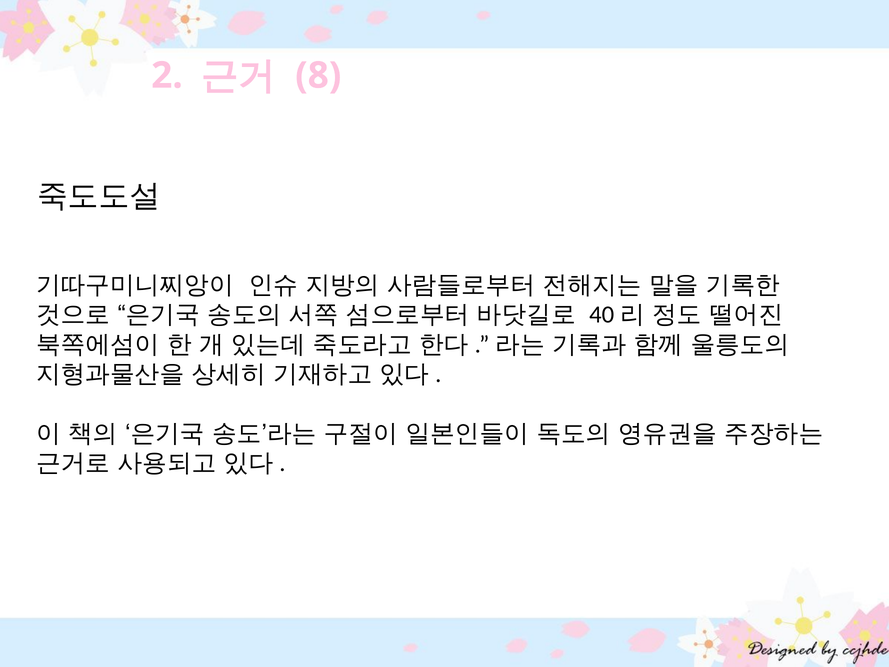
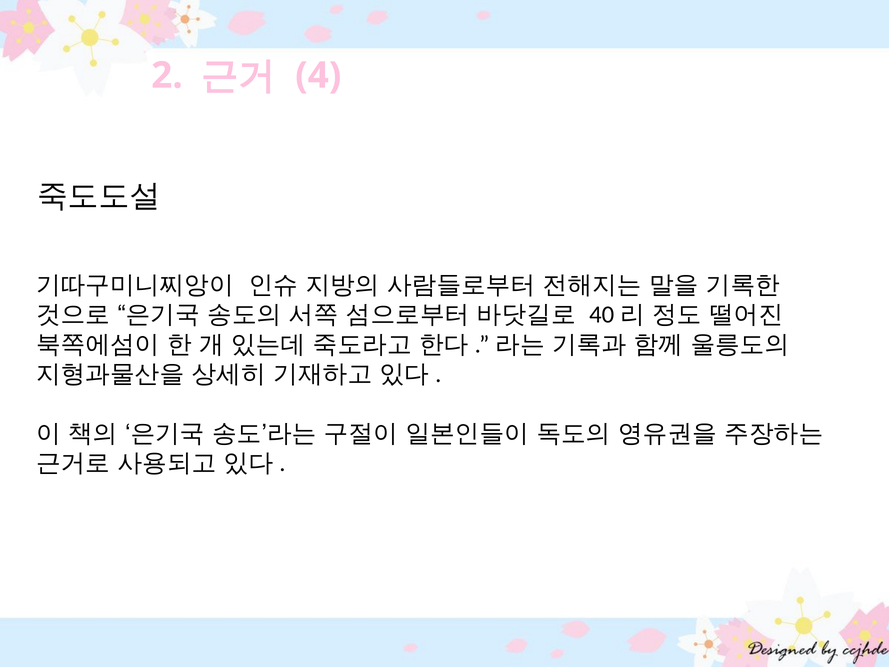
8: 8 -> 4
